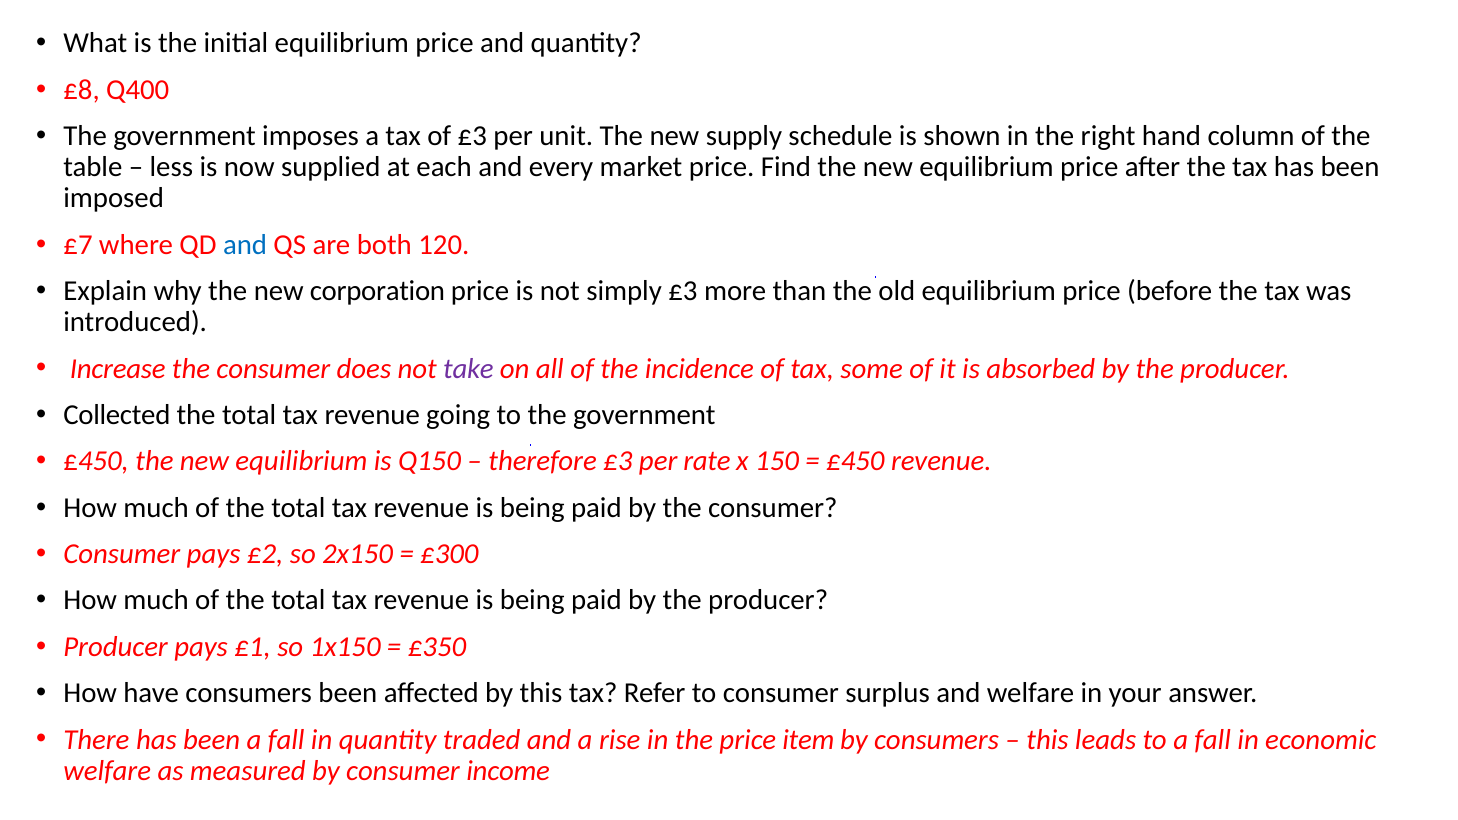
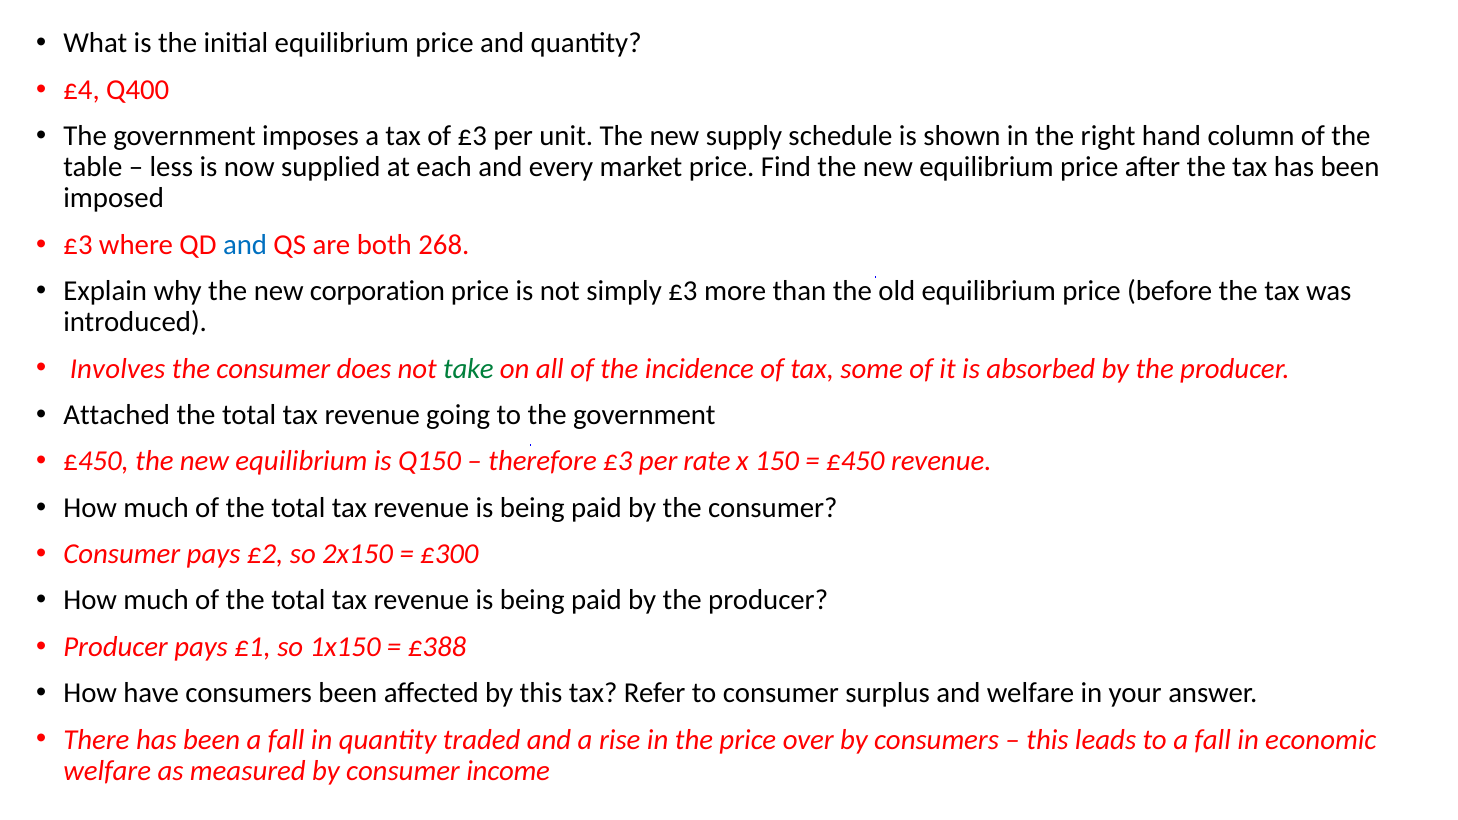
£8: £8 -> £4
£7 at (78, 245): £7 -> £3
120: 120 -> 268
Increase: Increase -> Involves
take colour: purple -> green
Collected: Collected -> Attached
£350: £350 -> £388
item: item -> over
